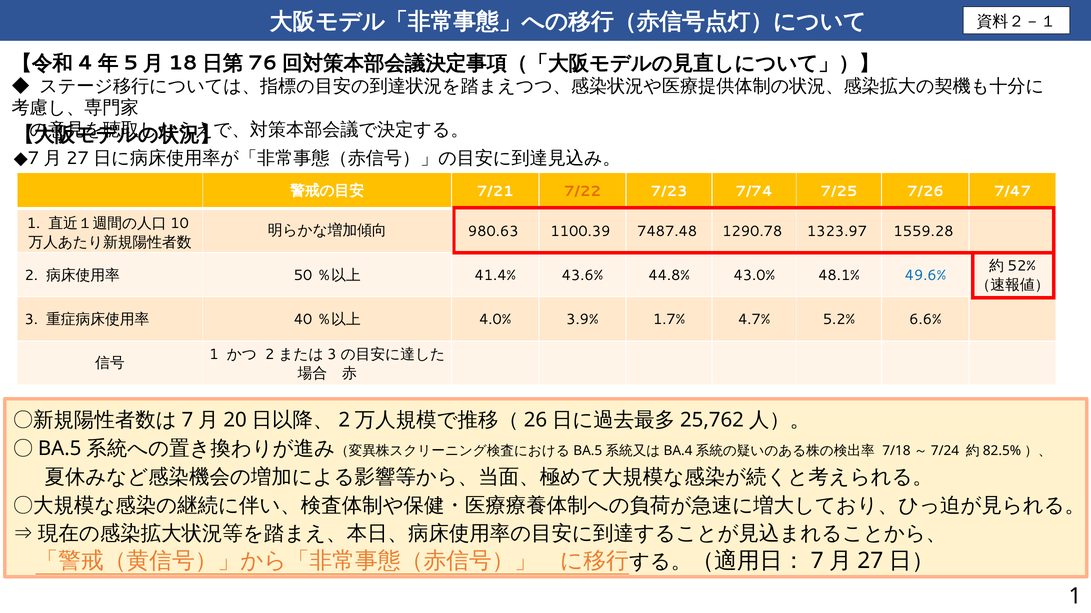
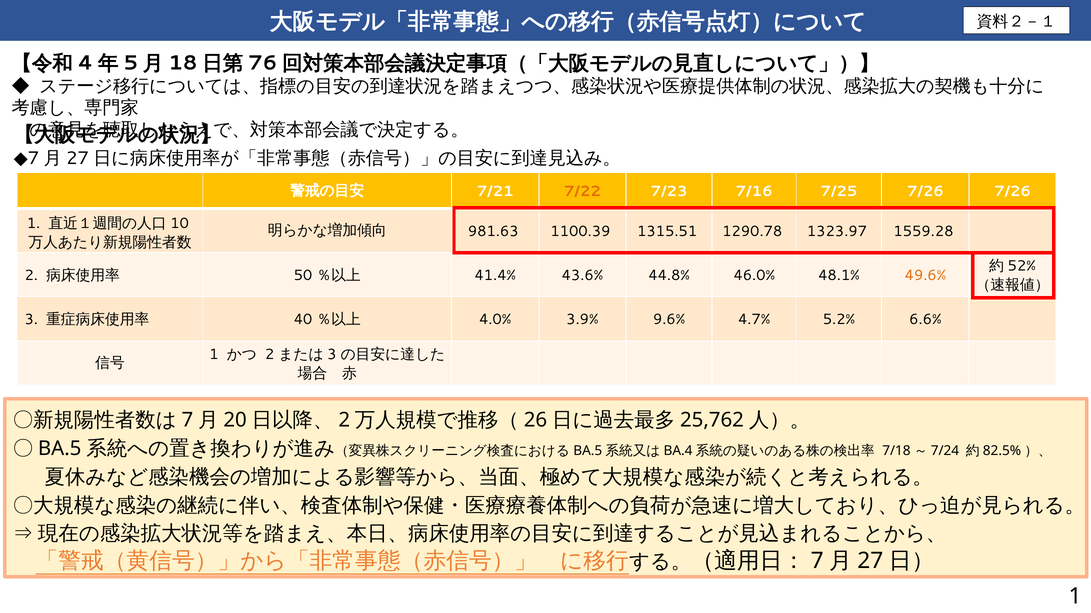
7/74: 7/74 -> 7/16
7/26 7/47: 7/47 -> 7/26
980.63: 980.63 -> 981.63
7487.48: 7487.48 -> 1315.51
43.0%: 43.0% -> 46.0%
49.6% colour: blue -> orange
1.7%: 1.7% -> 9.6%
